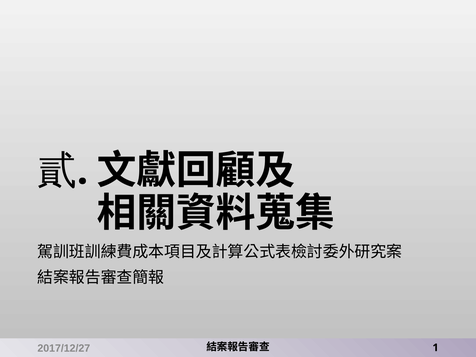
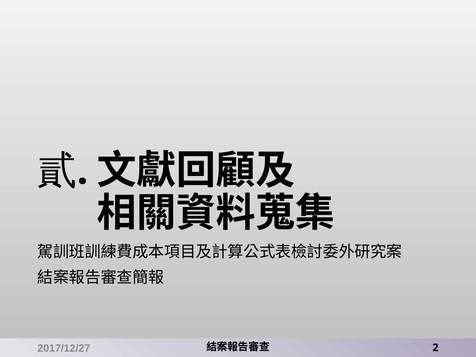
1: 1 -> 2
